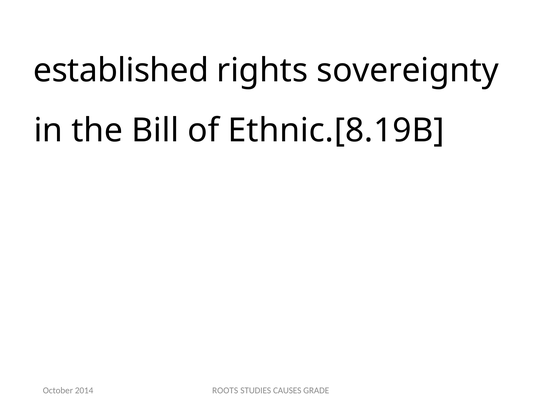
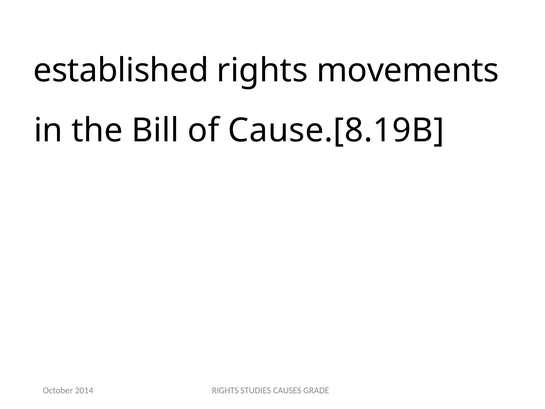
sovereignty: sovereignty -> movements
Ethnic.[8.19B: Ethnic.[8.19B -> Cause.[8.19B
ROOTS at (225, 390): ROOTS -> RIGHTS
